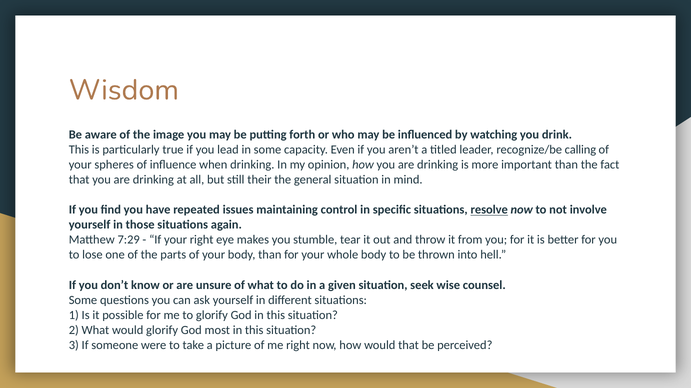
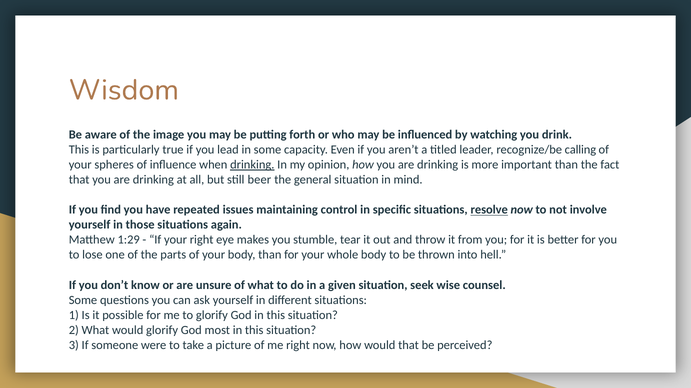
drinking at (252, 165) underline: none -> present
their: their -> beer
7:29: 7:29 -> 1:29
